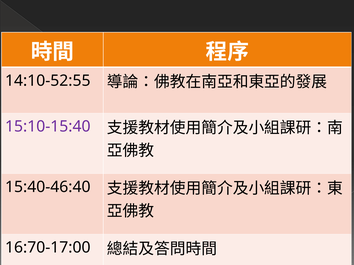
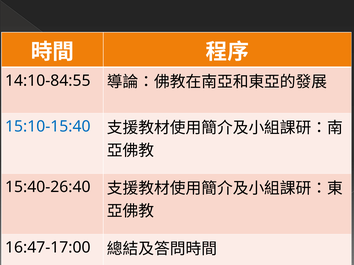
14:10-52:55: 14:10-52:55 -> 14:10-84:55
15:10-15:40 colour: purple -> blue
15:40-46:40: 15:40-46:40 -> 15:40-26:40
16:70-17:00: 16:70-17:00 -> 16:47-17:00
